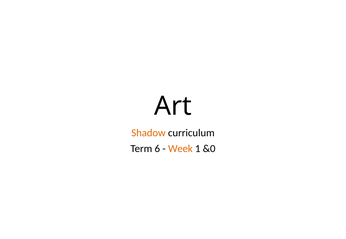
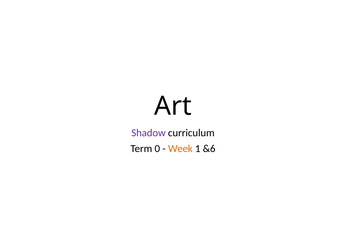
Shadow colour: orange -> purple
6: 6 -> 0
&0: &0 -> &6
